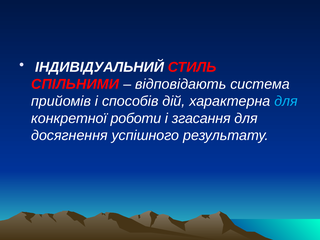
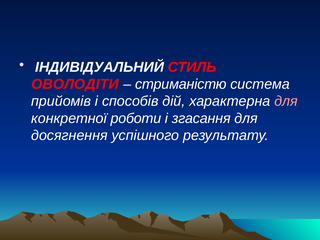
СПІЛЬНИМИ: СПІЛЬНИМИ -> ОВОЛОДІТИ
відповідають: відповідають -> стриманістю
для at (286, 101) colour: light blue -> pink
